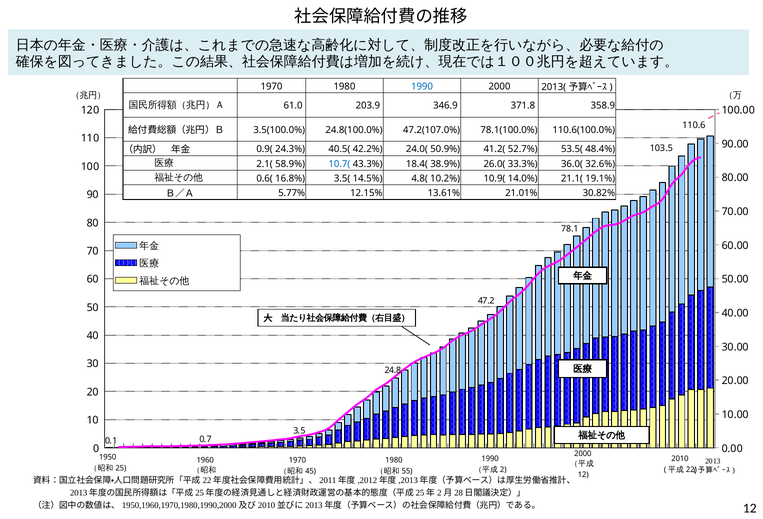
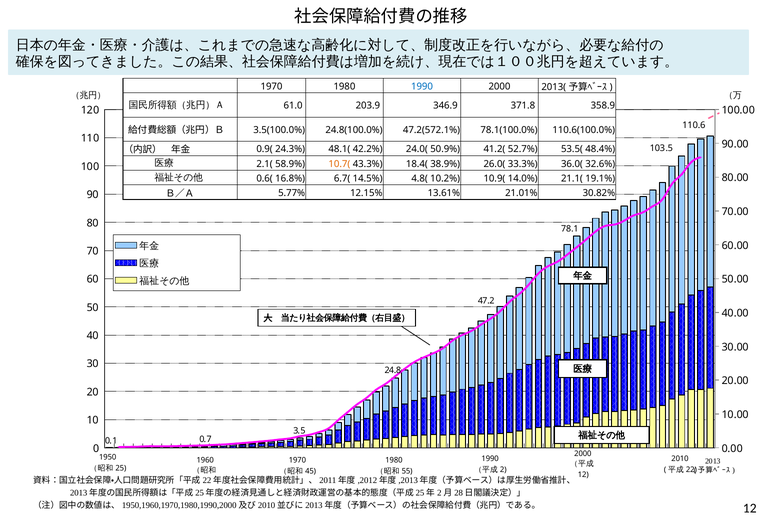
47.2(107.0%: 47.2(107.0% -> 47.2(572.1%
40.5(: 40.5( -> 48.1(
10.7( colour: blue -> orange
3.5(: 3.5( -> 6.7(
